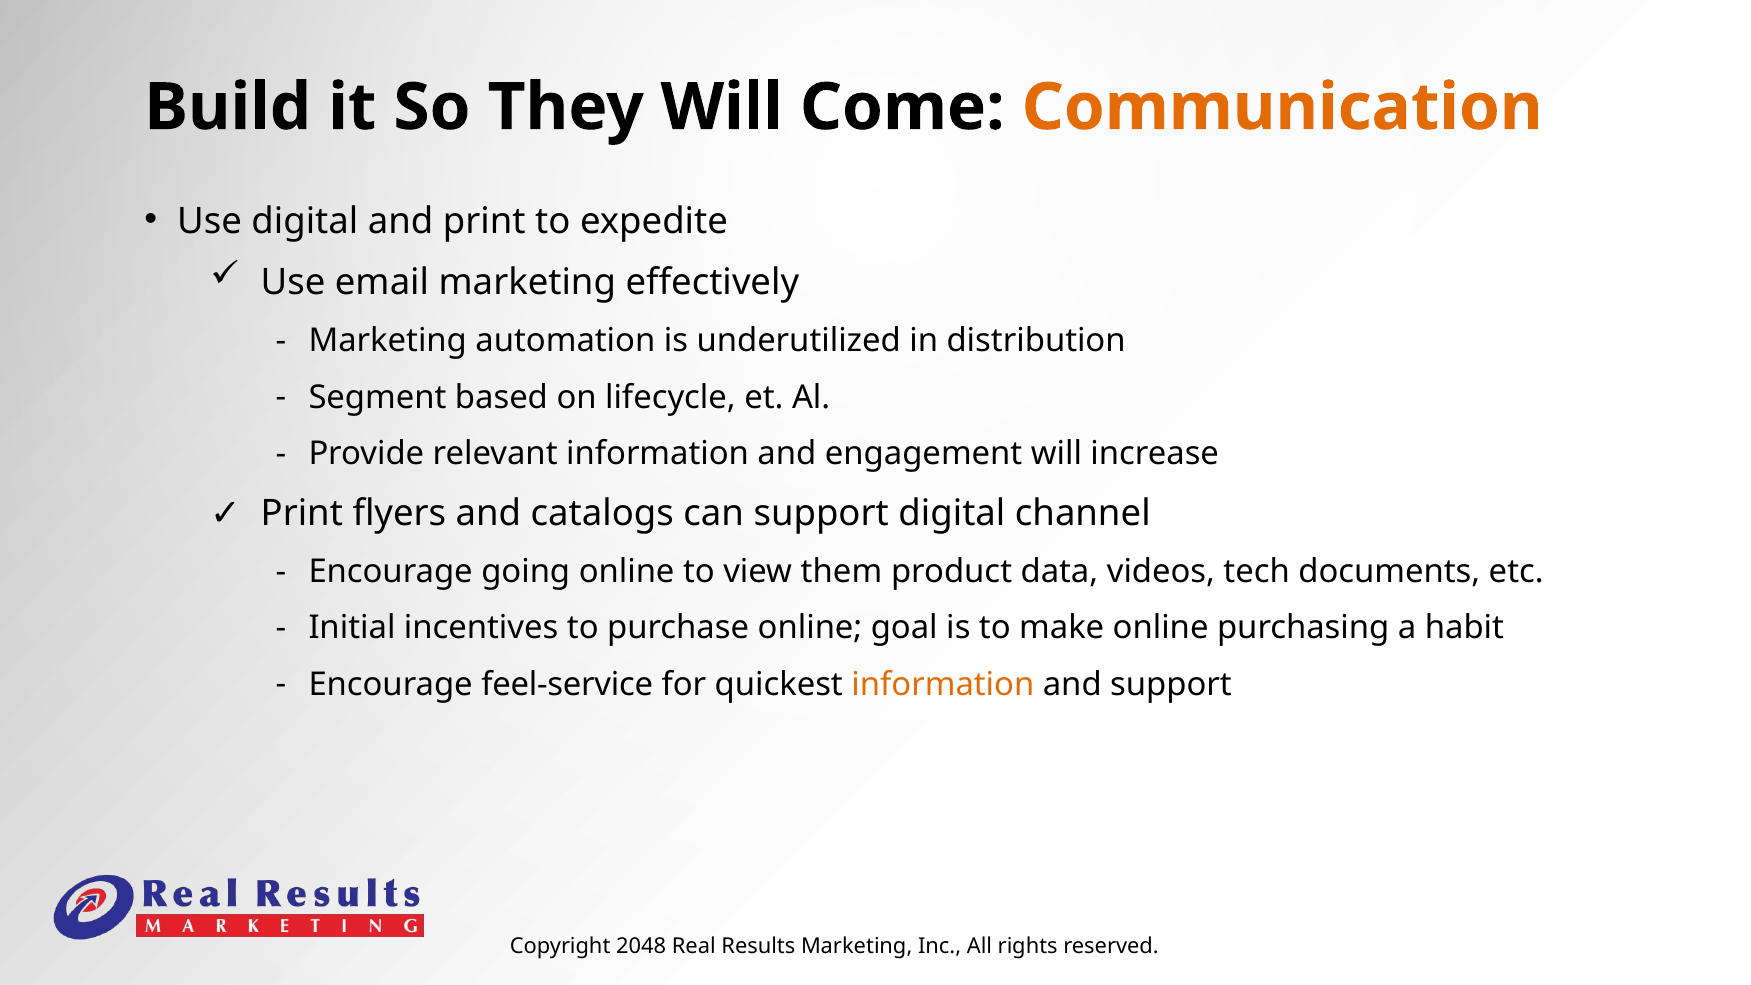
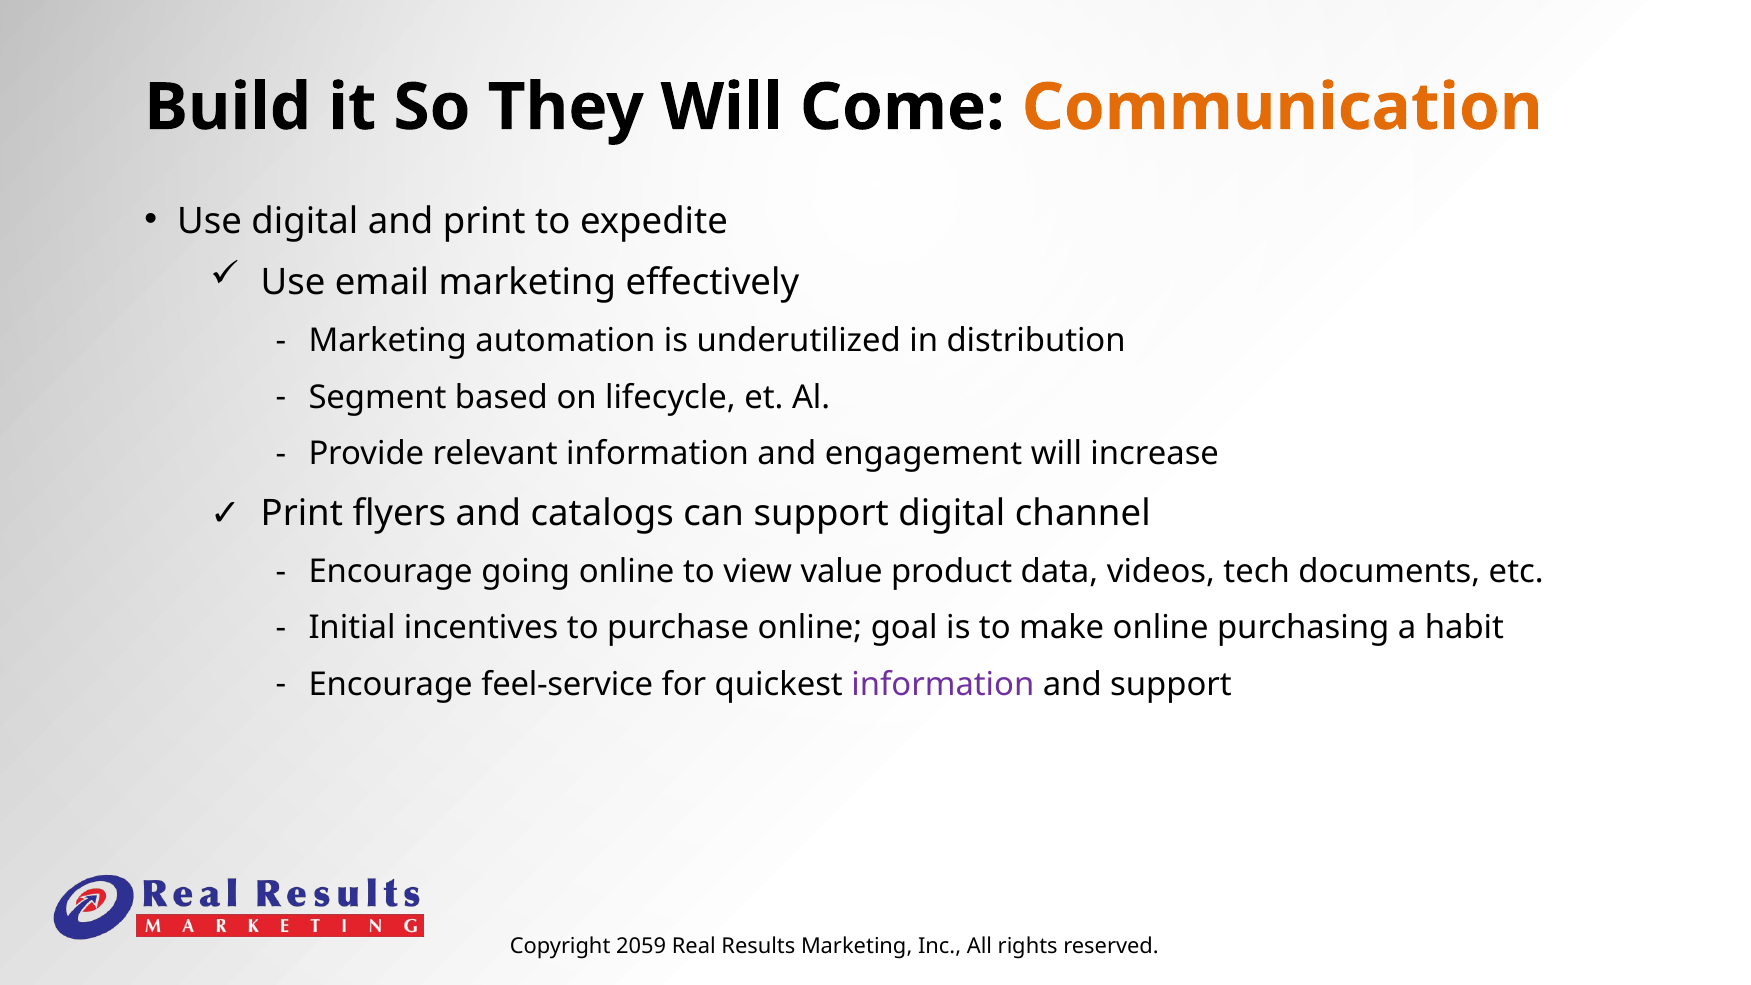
them: them -> value
information at (943, 684) colour: orange -> purple
2048: 2048 -> 2059
